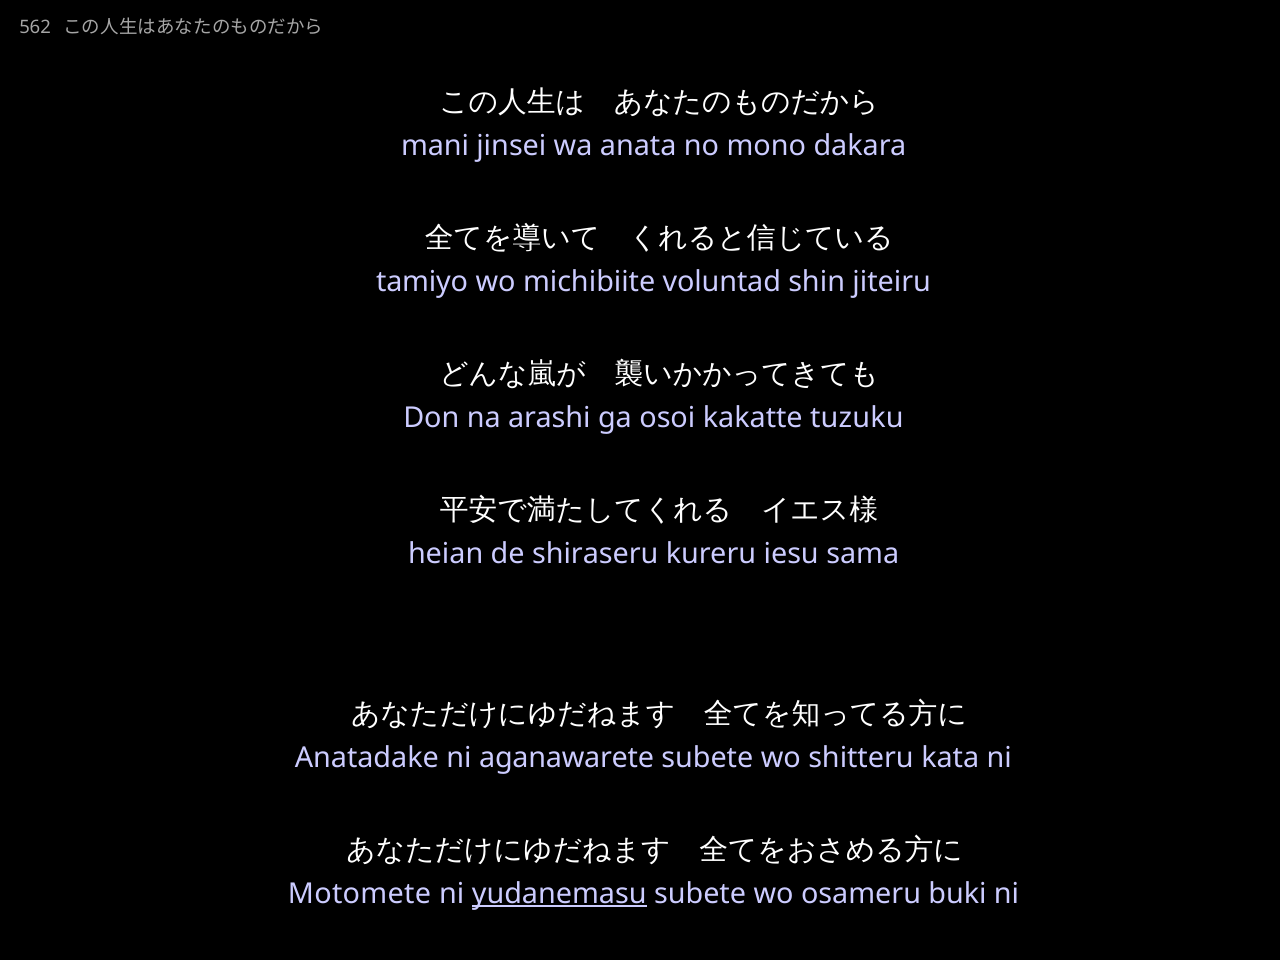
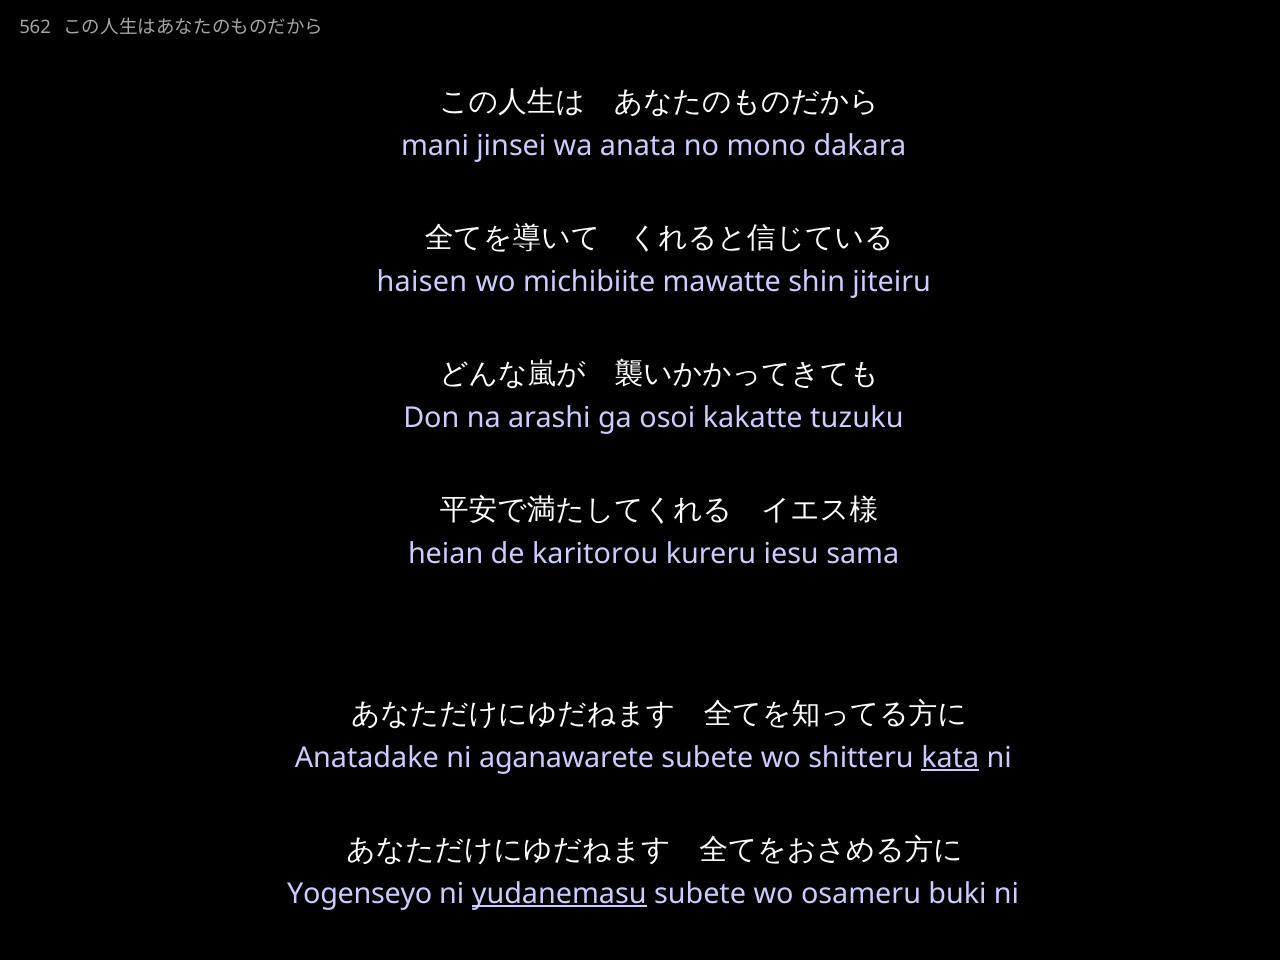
tamiyo: tamiyo -> haisen
voluntad: voluntad -> mawatte
shiraseru: shiraseru -> karitorou
kata underline: none -> present
Motomete: Motomete -> Yogenseyo
